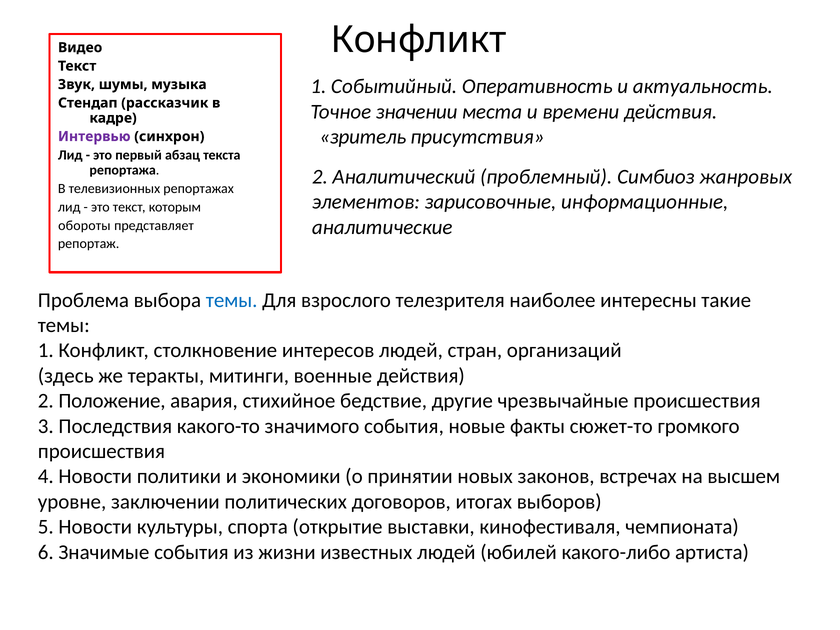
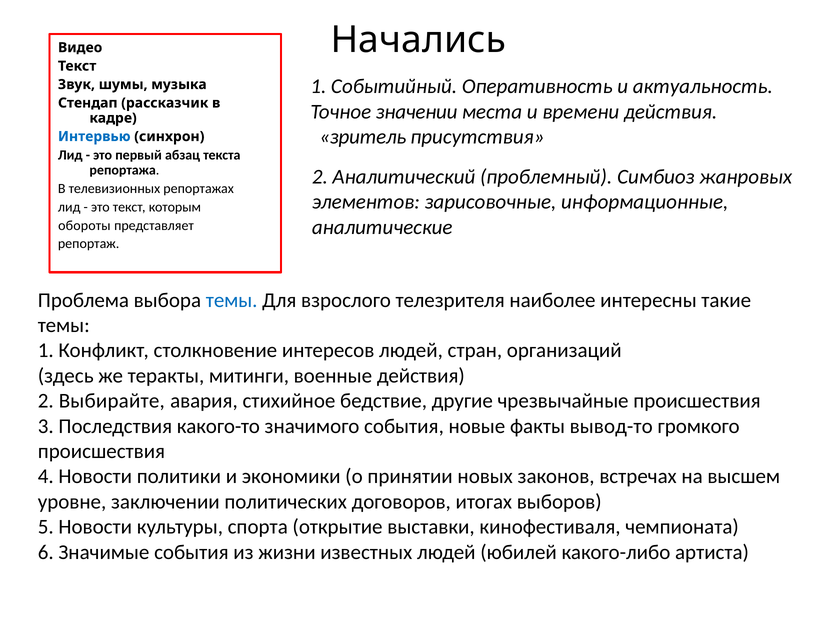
Конфликт at (419, 40): Конфликт -> Начались
Интервью colour: purple -> blue
Положение: Положение -> Выбирайте
сюжет-то: сюжет-то -> вывод-то
